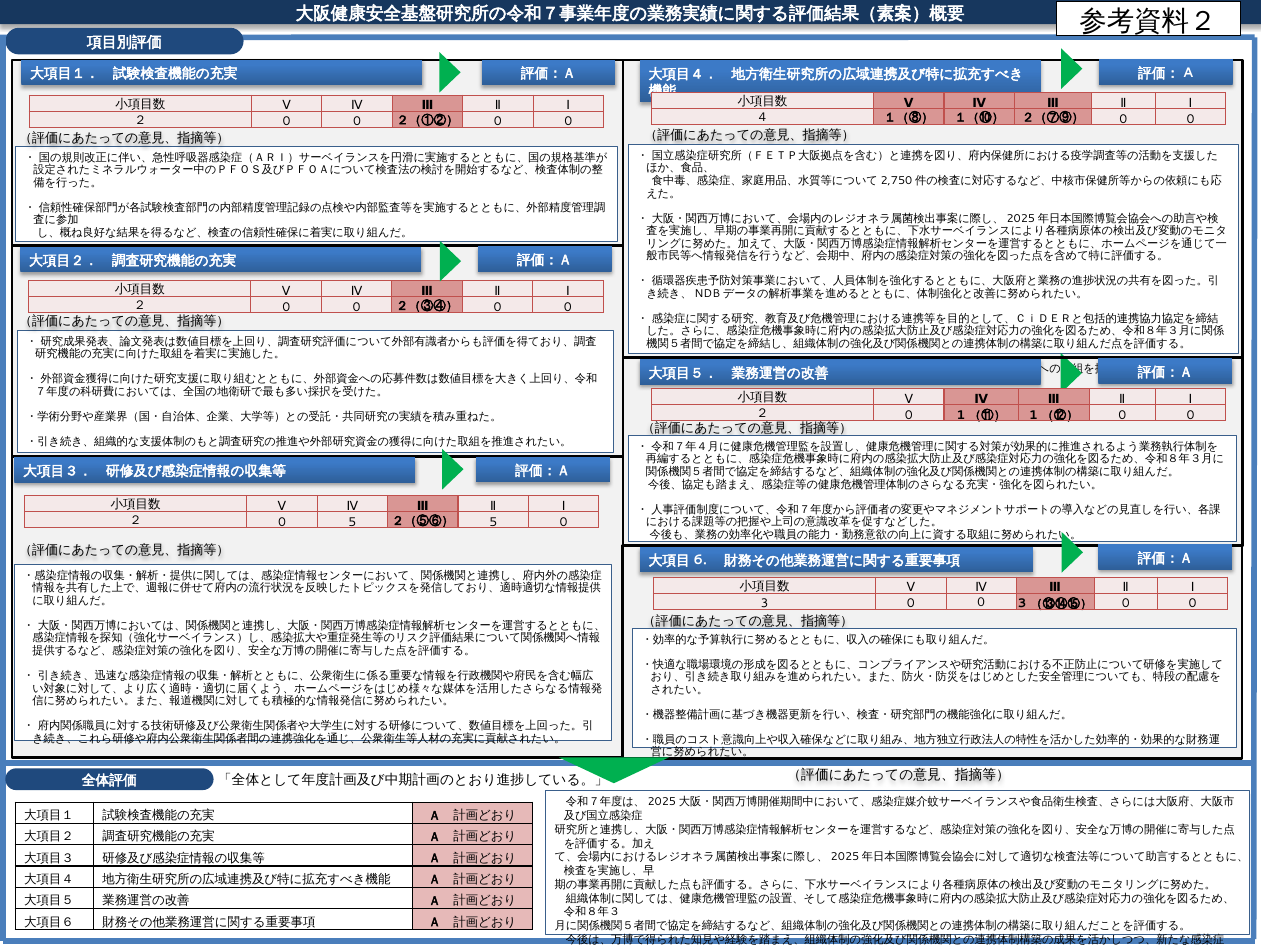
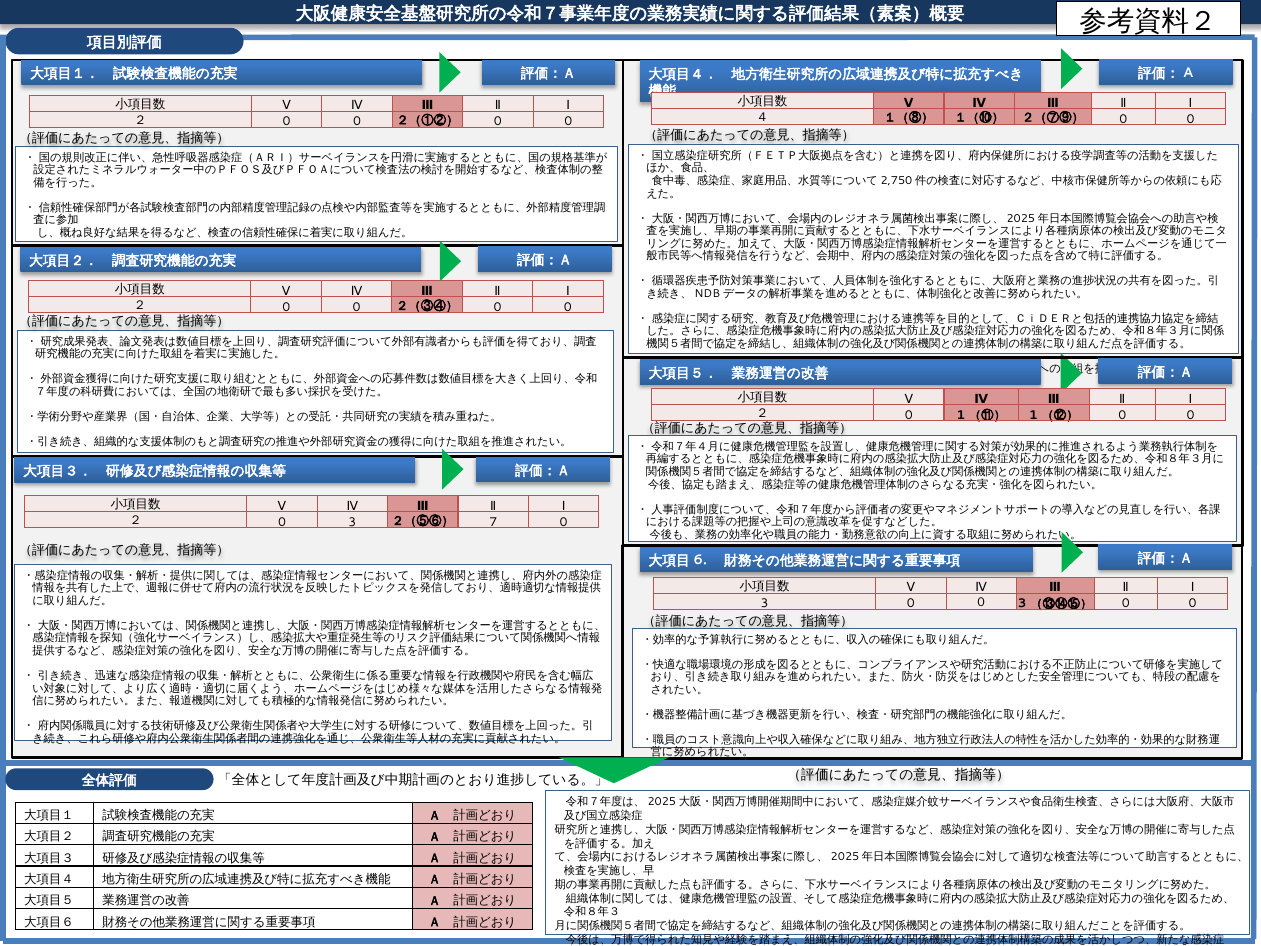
0 5: 5 -> 3
２（⑤⑥） 5: 5 -> 7
